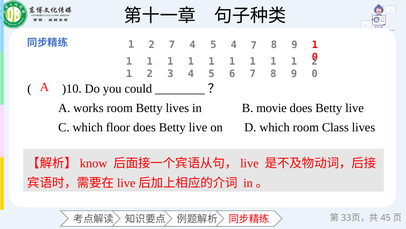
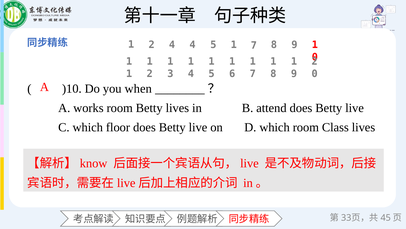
2 7: 7 -> 4
4 5 4: 4 -> 1
could: could -> when
movie: movie -> attend
